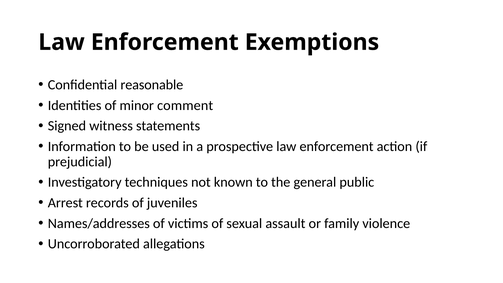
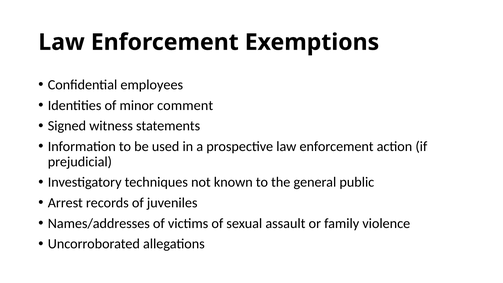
reasonable: reasonable -> employees
